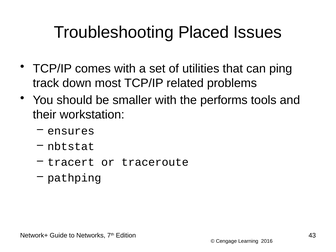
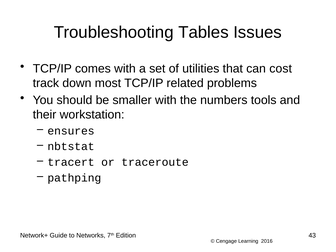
Placed: Placed -> Tables
ping: ping -> cost
performs: performs -> numbers
